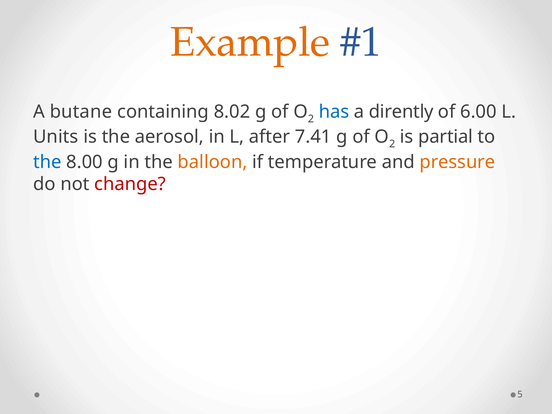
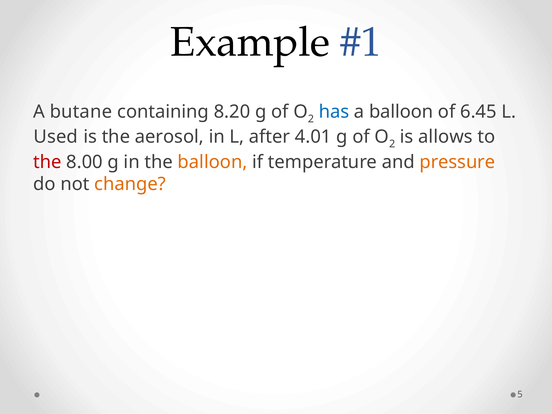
Example colour: orange -> black
8.02: 8.02 -> 8.20
a dirently: dirently -> balloon
6.00: 6.00 -> 6.45
Units: Units -> Used
7.41: 7.41 -> 4.01
partial: partial -> allows
the at (47, 162) colour: blue -> red
change colour: red -> orange
